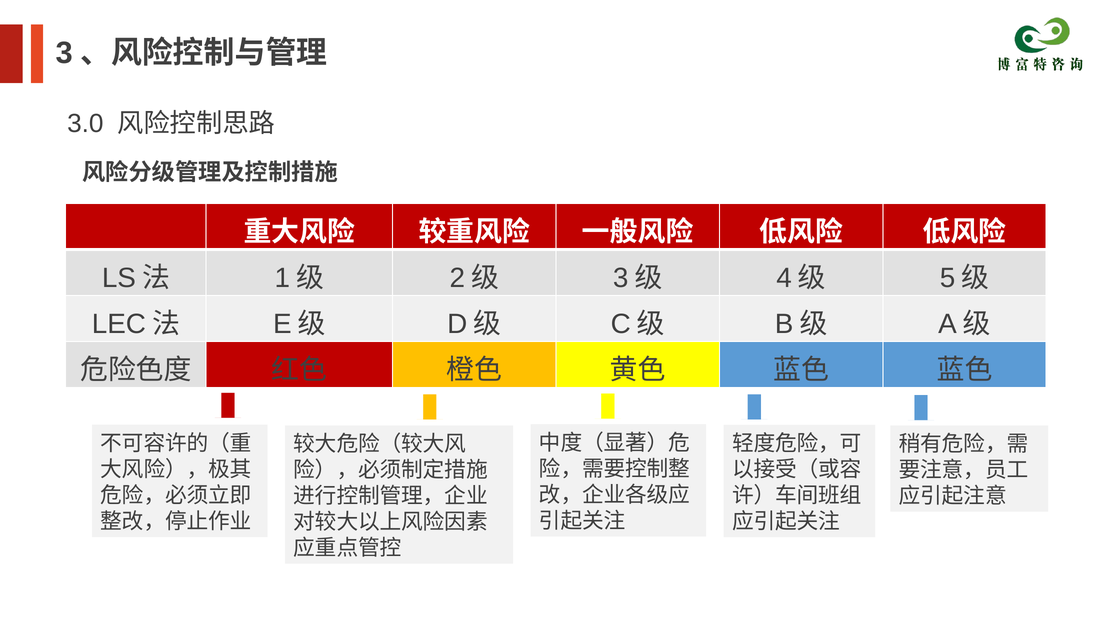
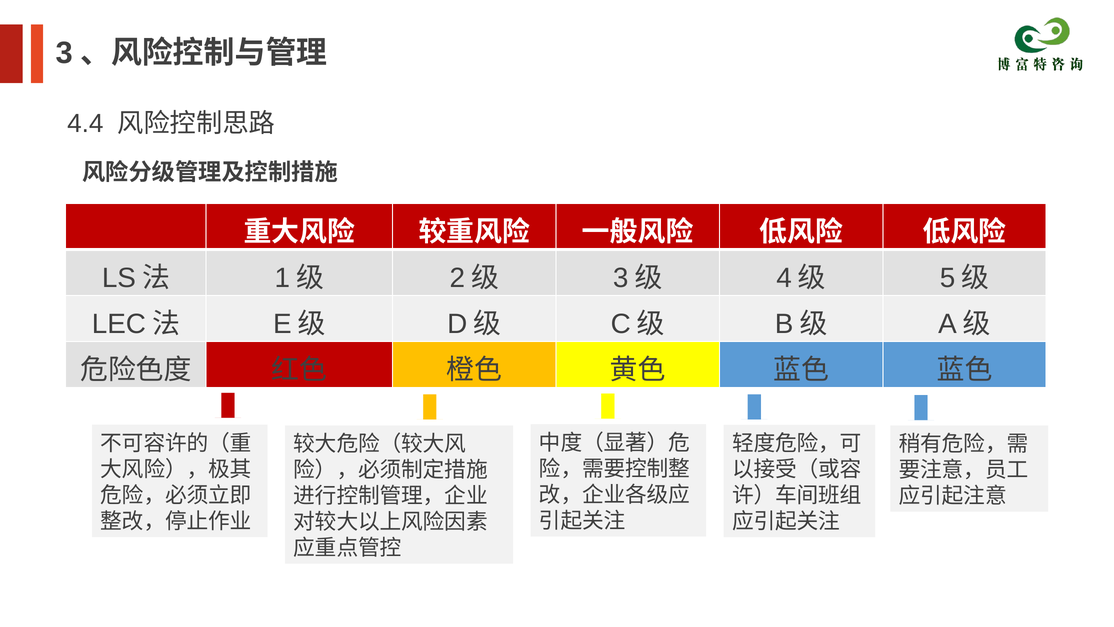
3.0: 3.0 -> 4.4
